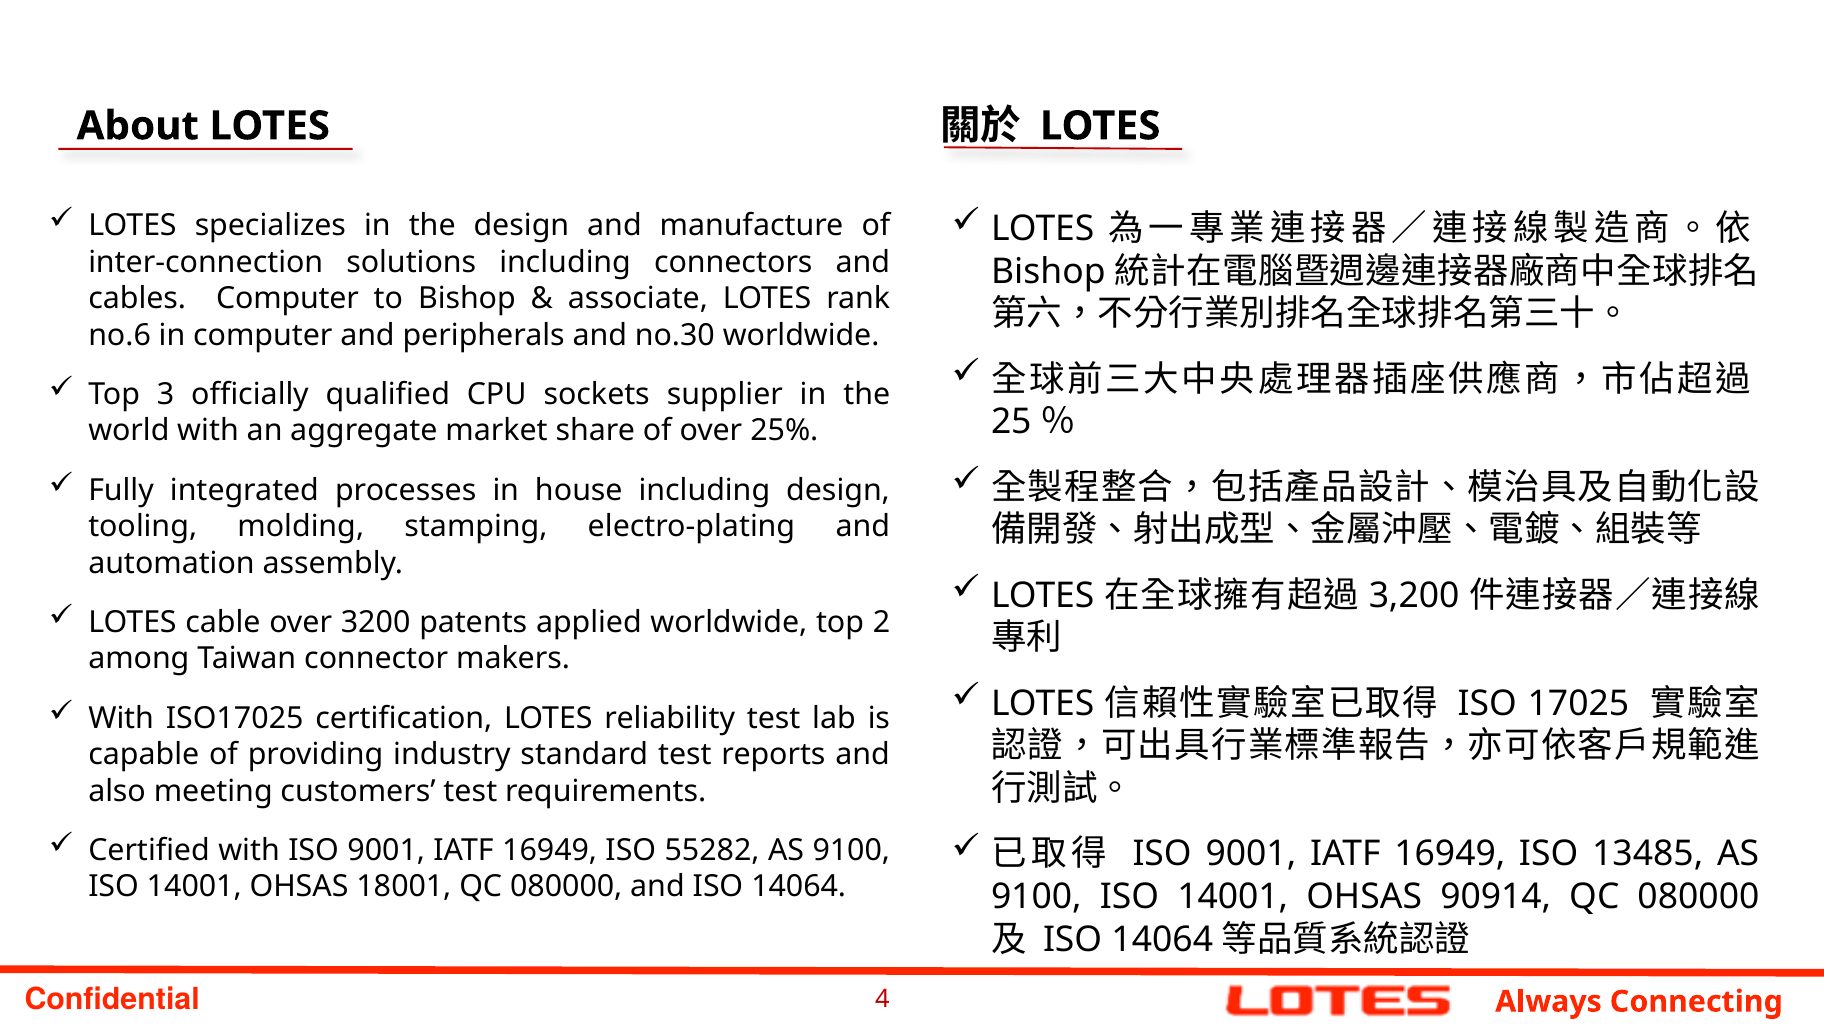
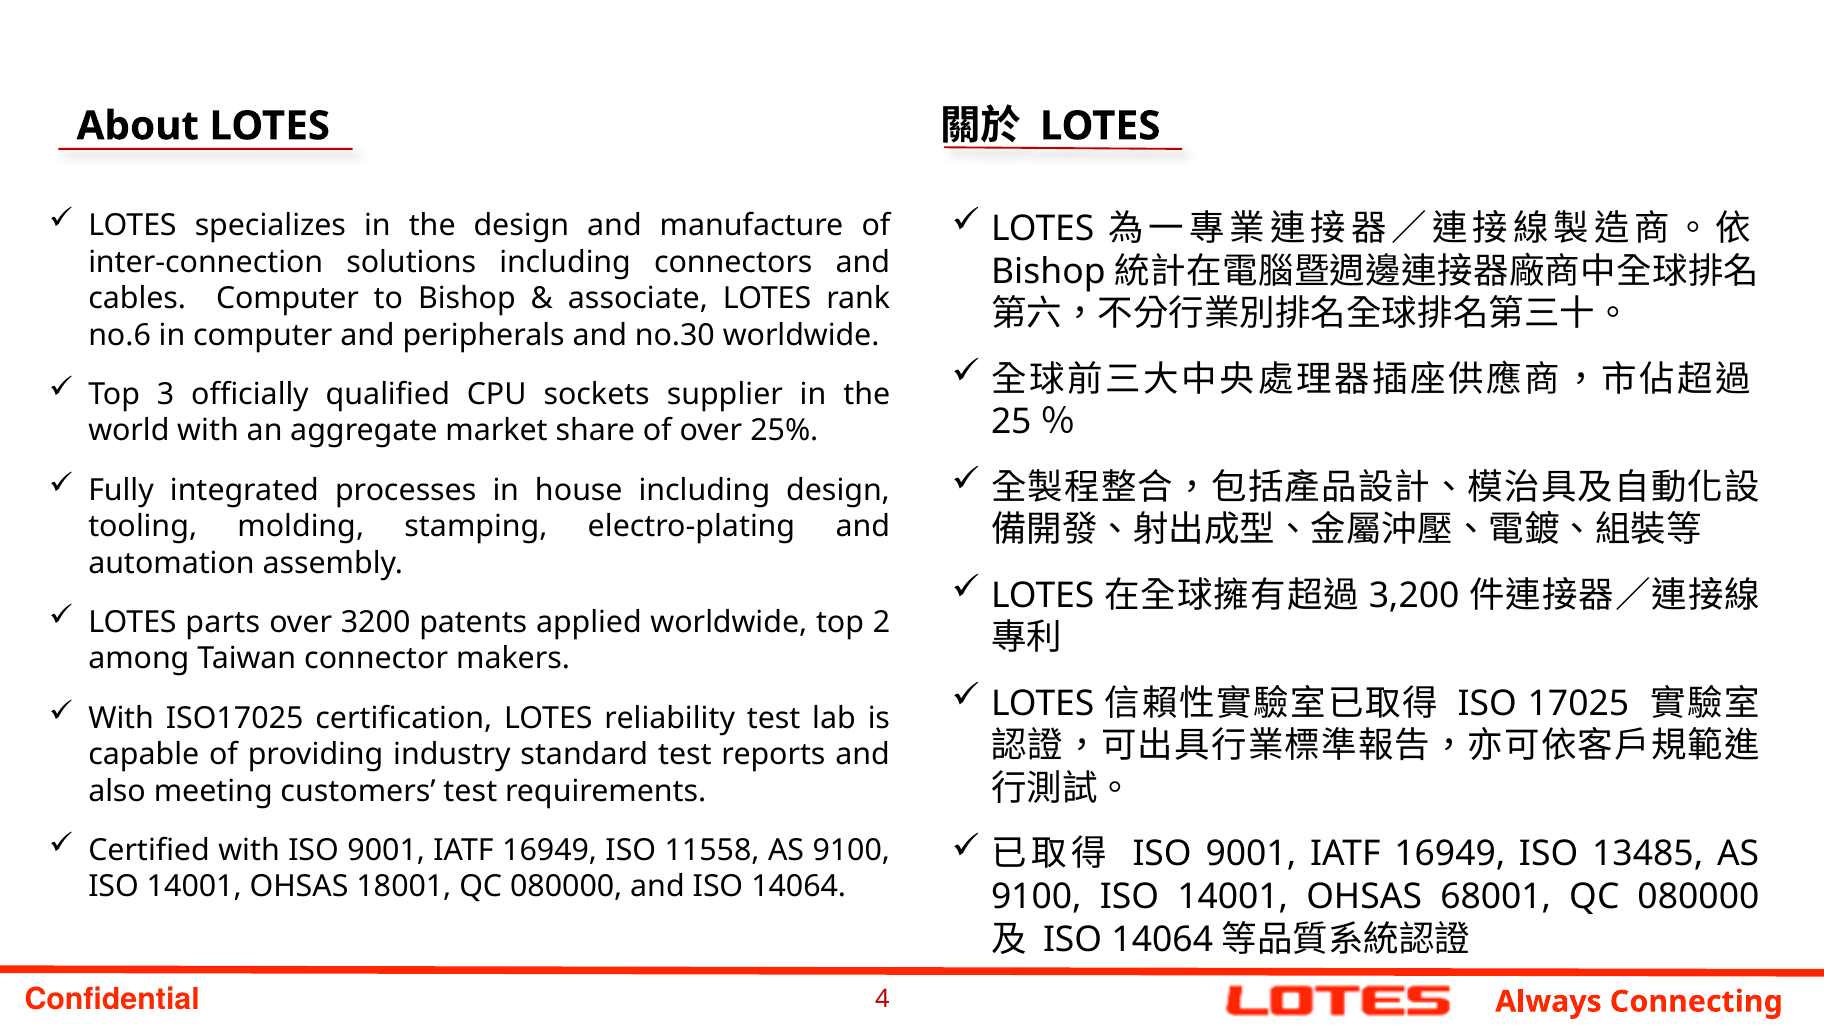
cable: cable -> parts
55282: 55282 -> 11558
90914: 90914 -> 68001
